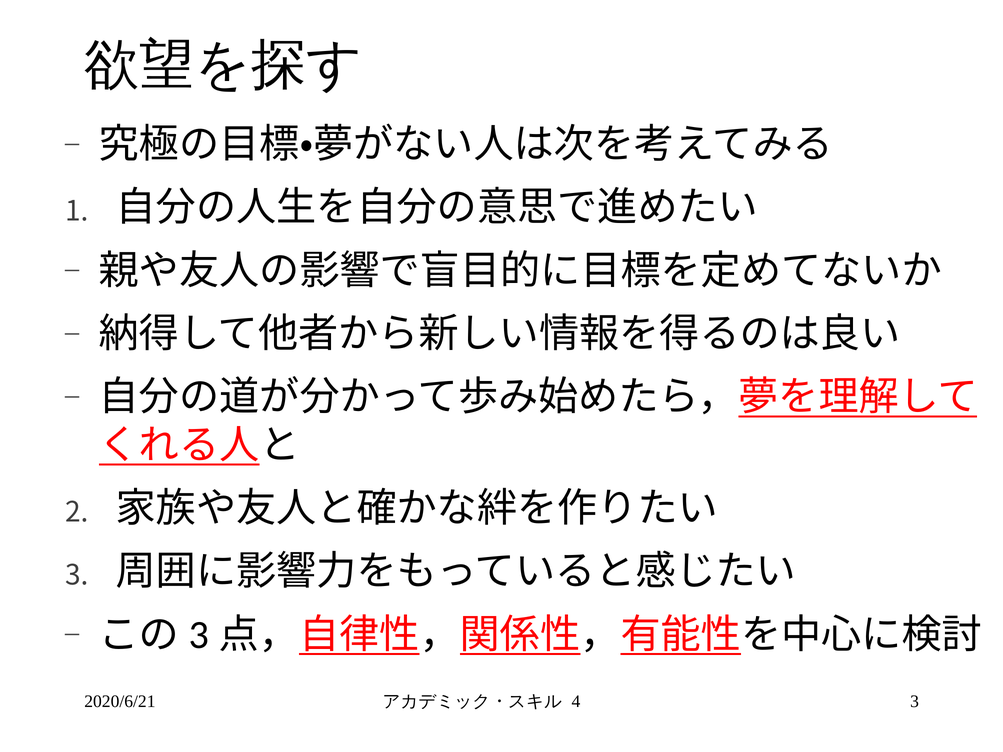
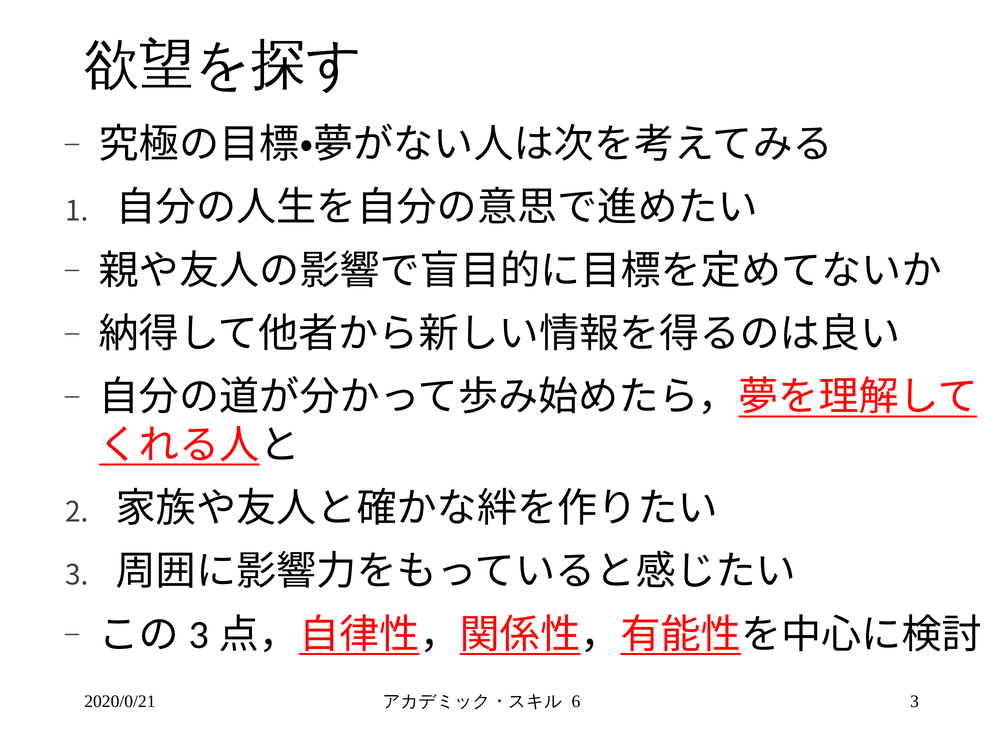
2020/6/21: 2020/6/21 -> 2020/0/21
4: 4 -> 6
